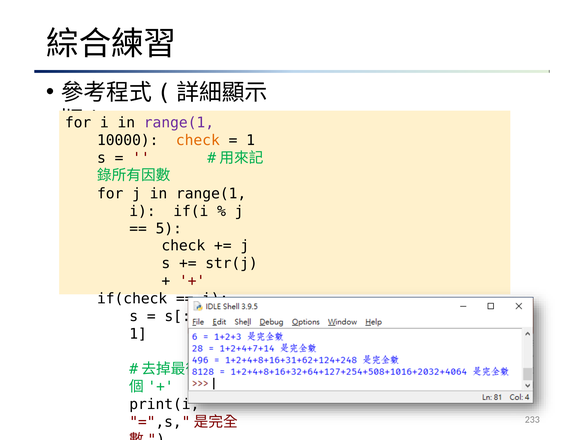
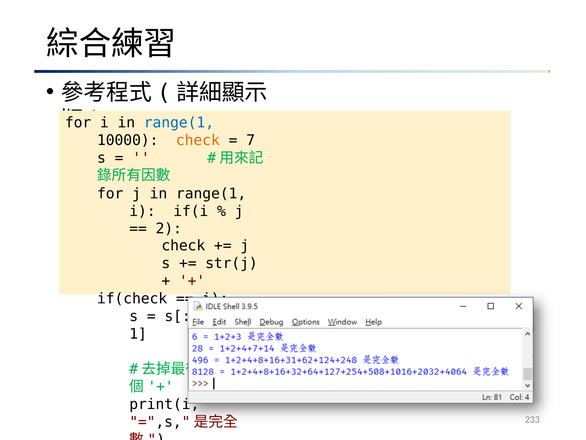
range(1 at (179, 122) colour: purple -> blue
1 at (251, 140): 1 -> 7
5: 5 -> 2
